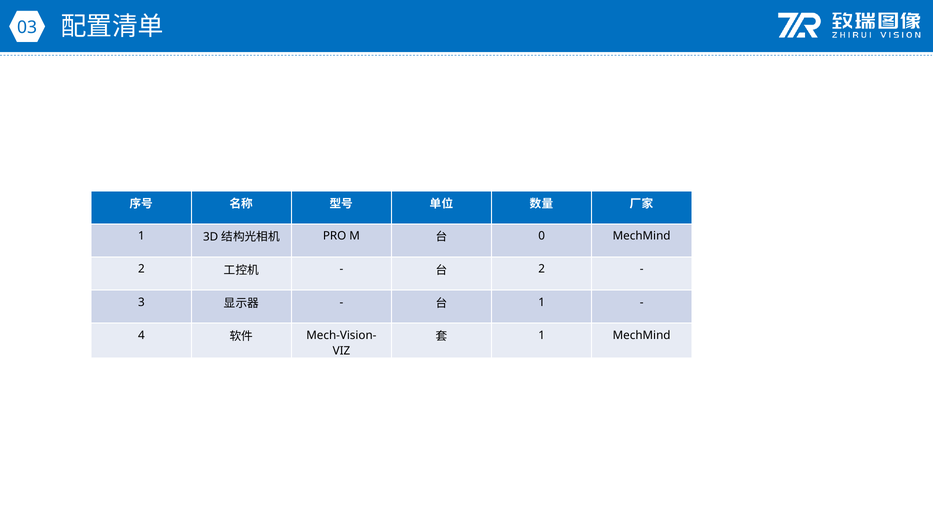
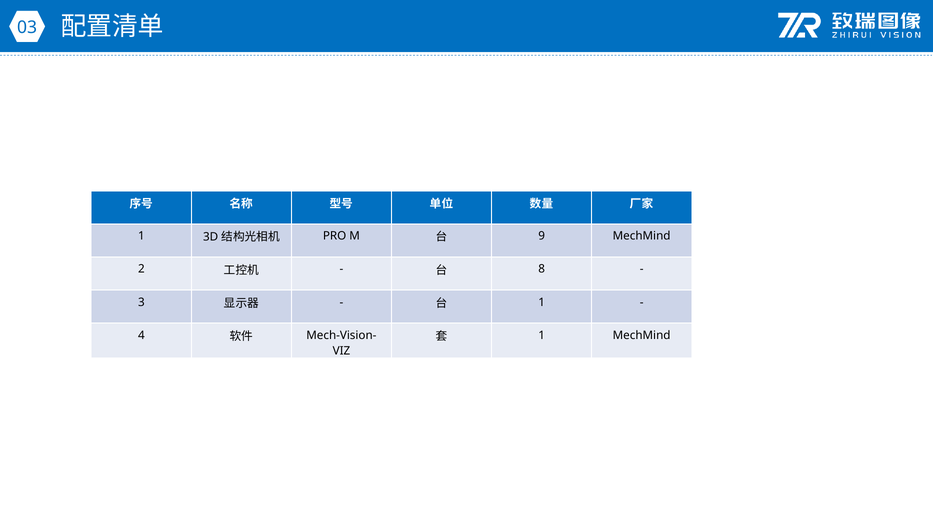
0: 0 -> 9
2 at (542, 269): 2 -> 8
